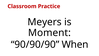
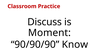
Meyers: Meyers -> Discuss
When: When -> Know
